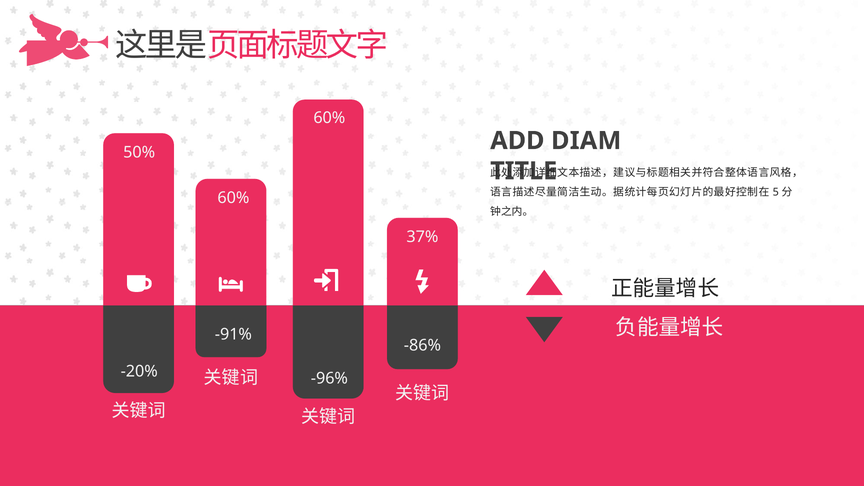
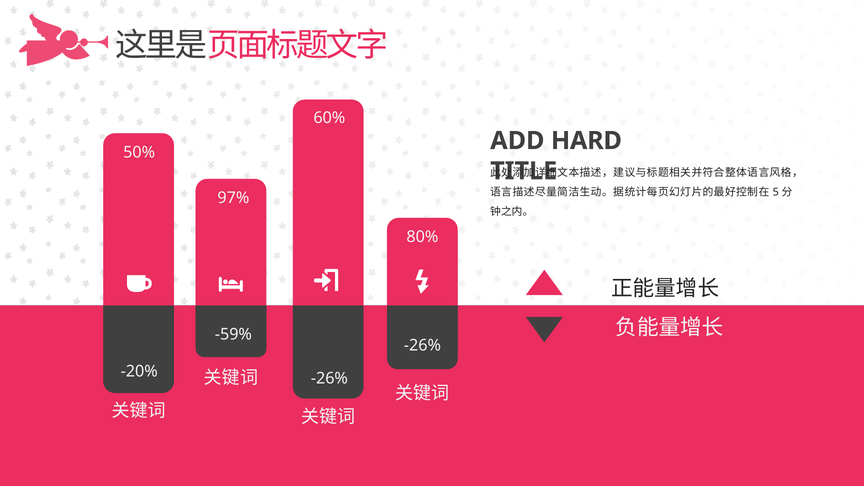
DIAM: DIAM -> HARD
60% at (233, 198): 60% -> 97%
37%: 37% -> 80%
-91%: -91% -> -59%
-86% at (422, 345): -86% -> -26%
-96% at (329, 378): -96% -> -26%
